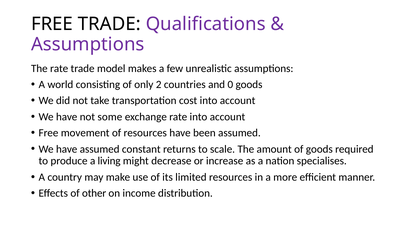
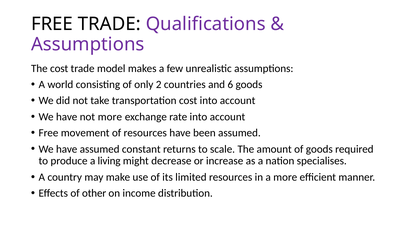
The rate: rate -> cost
0: 0 -> 6
not some: some -> more
